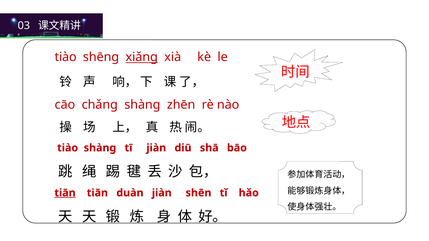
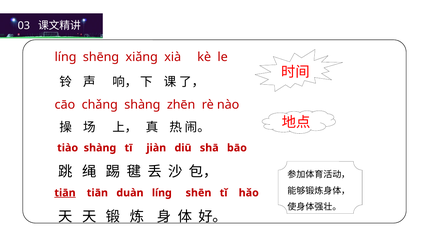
tiào at (66, 57): tiào -> líng
xiǎnɡ underline: present -> none
duàn jiàn: jiàn -> líng
